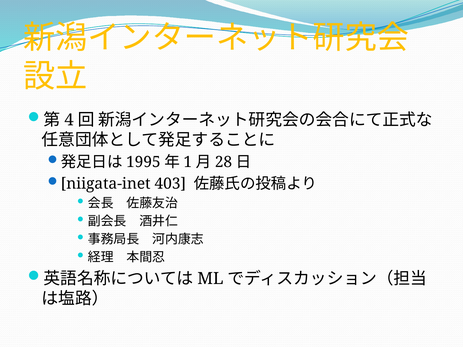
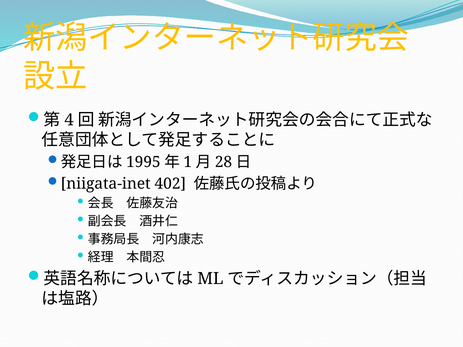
403: 403 -> 402
